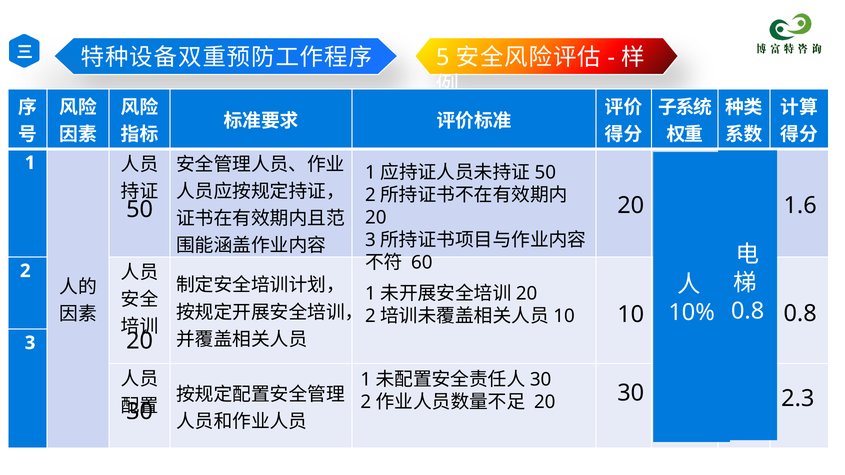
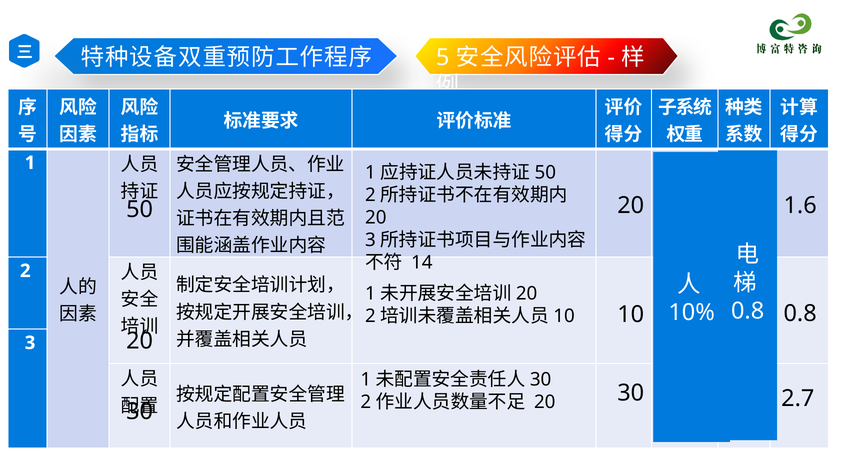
60: 60 -> 14
2.3: 2.3 -> 2.7
